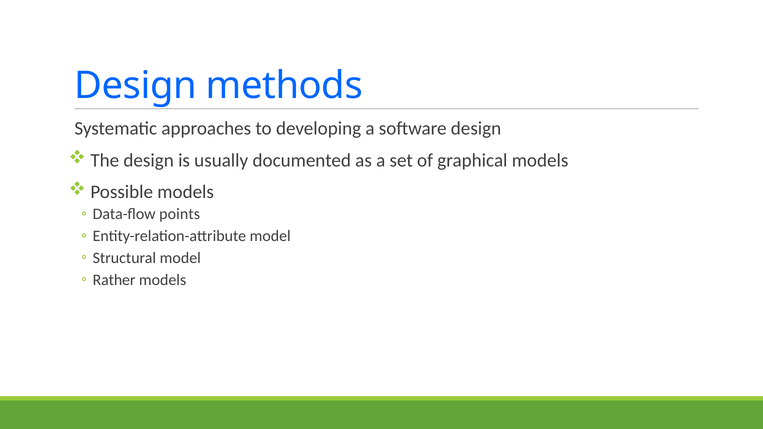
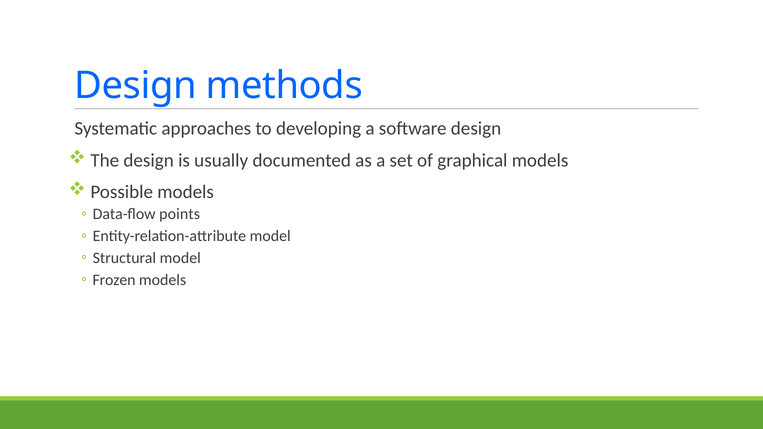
Rather: Rather -> Frozen
